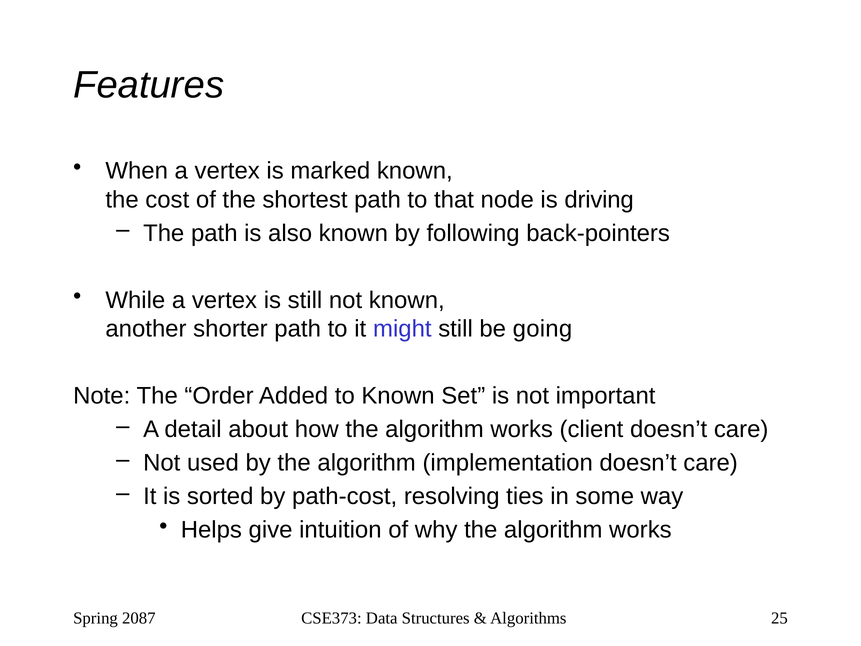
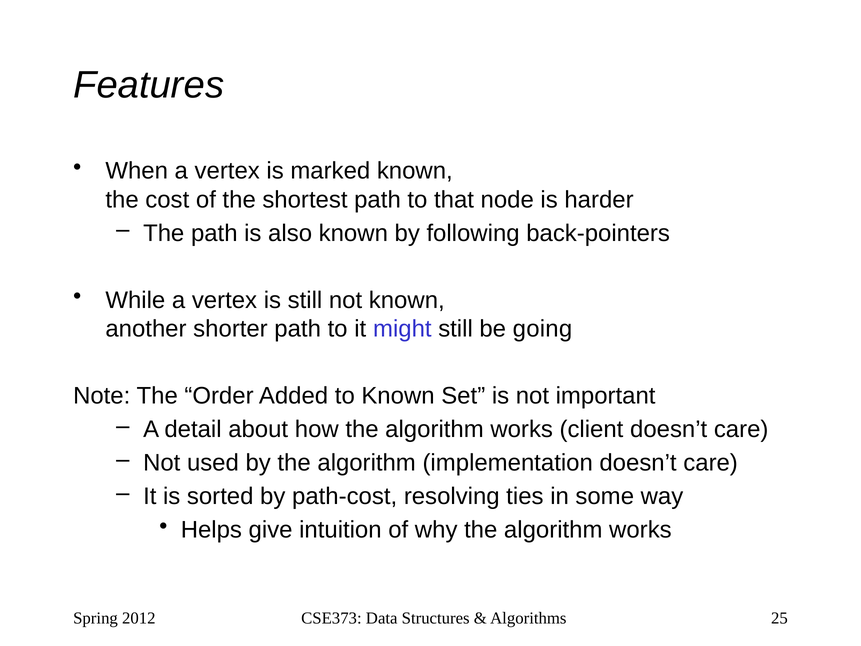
driving: driving -> harder
2087: 2087 -> 2012
